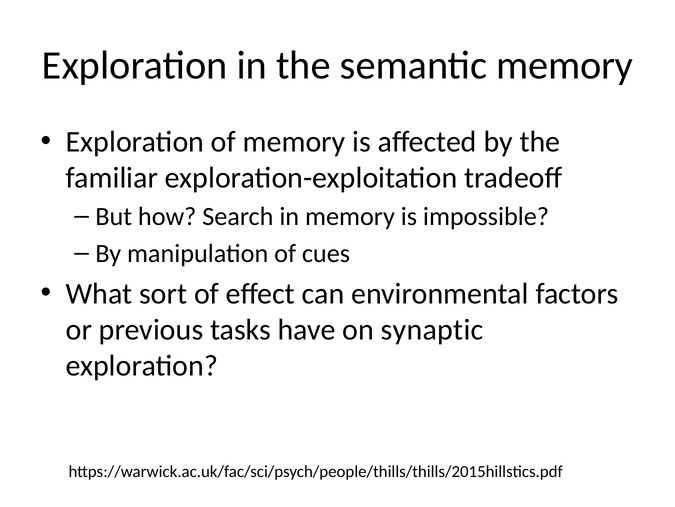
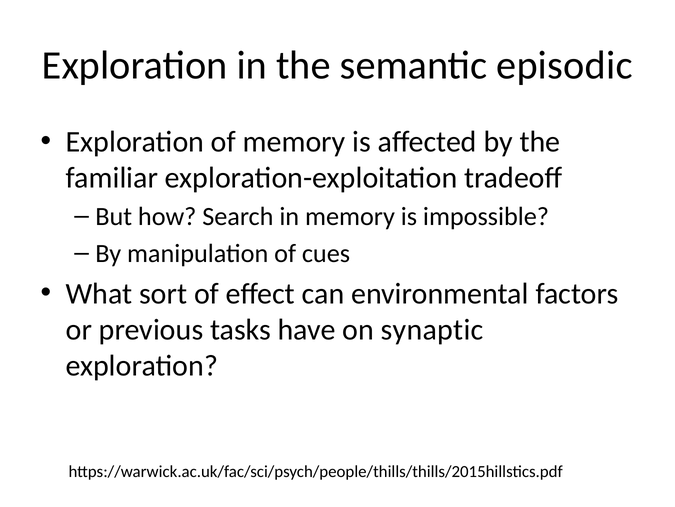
semantic memory: memory -> episodic
